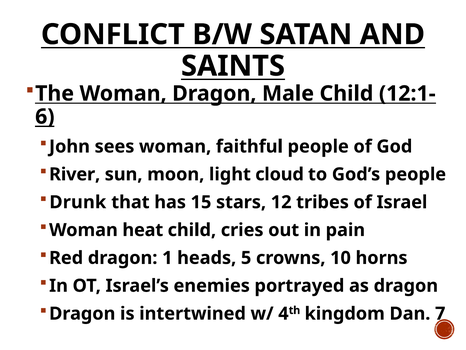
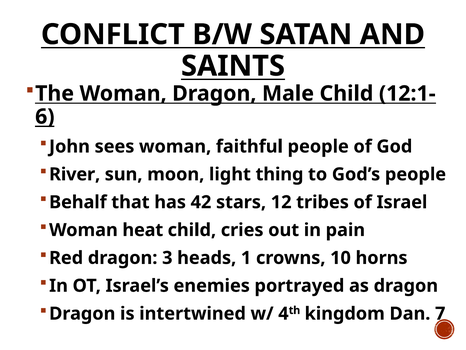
cloud: cloud -> thing
Drunk: Drunk -> Behalf
15: 15 -> 42
1: 1 -> 3
5: 5 -> 1
